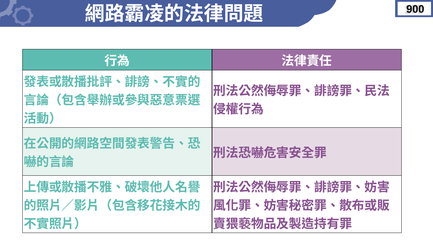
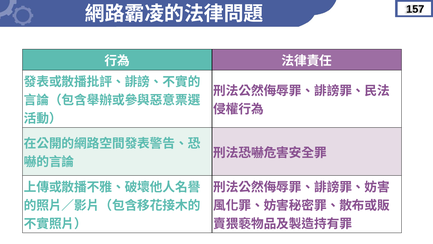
900: 900 -> 157
